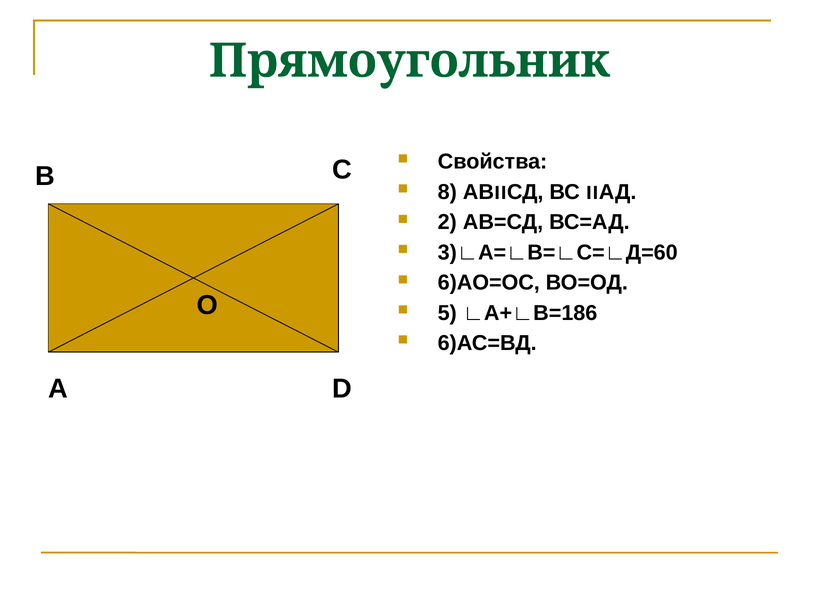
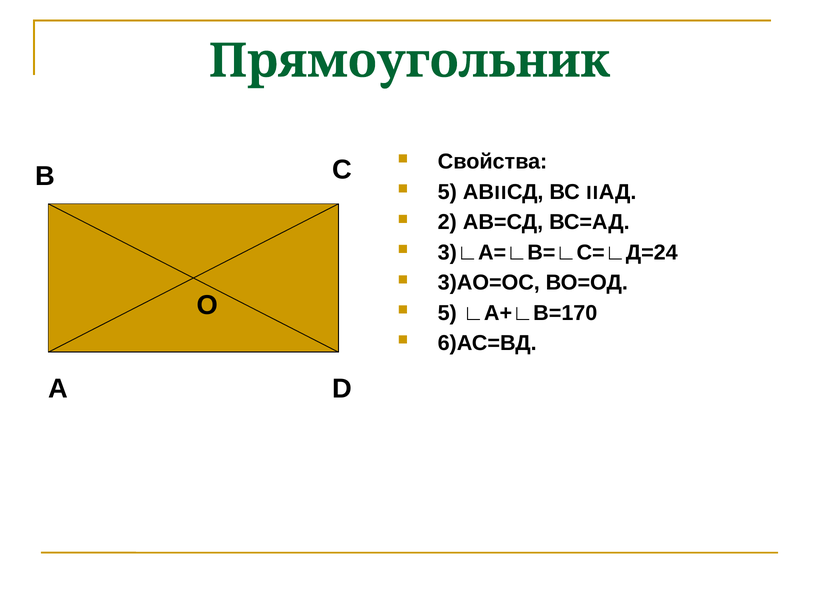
8 at (447, 192): 8 -> 5
3)∟А=∟В=∟С=∟Д=60: 3)∟А=∟В=∟С=∟Д=60 -> 3)∟А=∟В=∟С=∟Д=24
6)АО=ОС: 6)АО=ОС -> 3)АО=ОС
∟А+∟В=186: ∟А+∟В=186 -> ∟А+∟В=170
